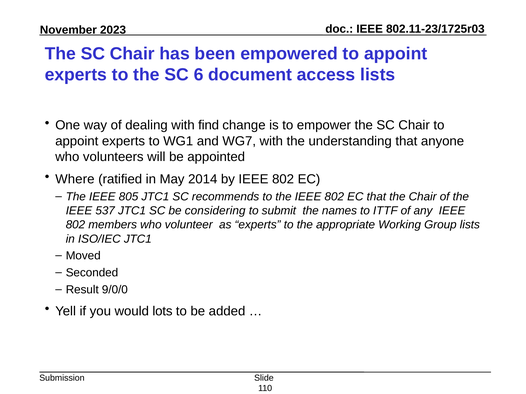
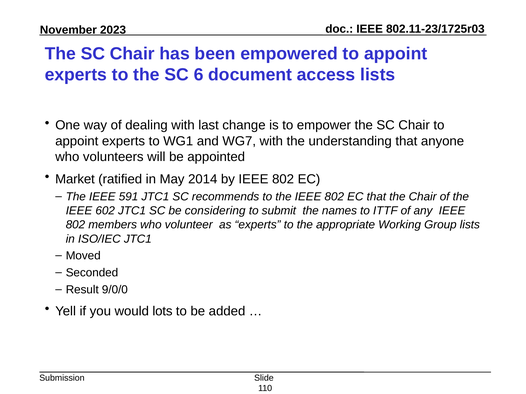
find: find -> last
Where: Where -> Market
805: 805 -> 591
537: 537 -> 602
